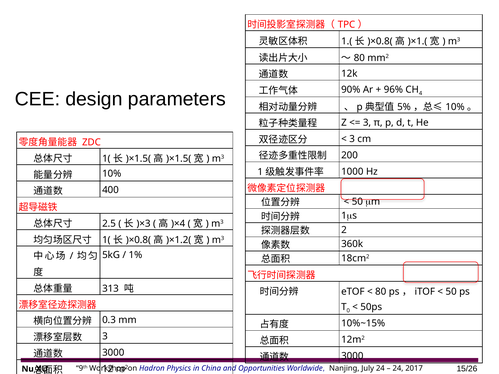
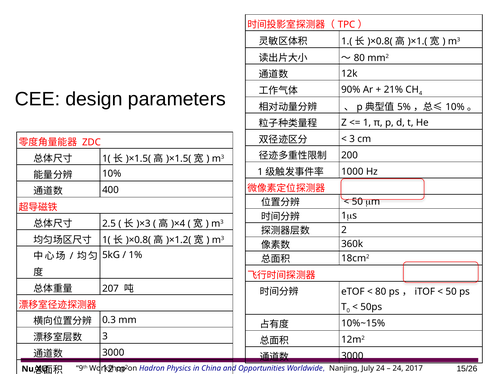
96%: 96% -> 21%
3 at (367, 123): 3 -> 1
313: 313 -> 207
